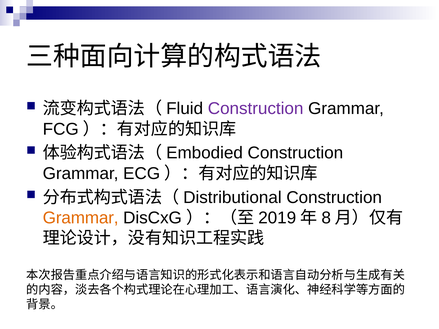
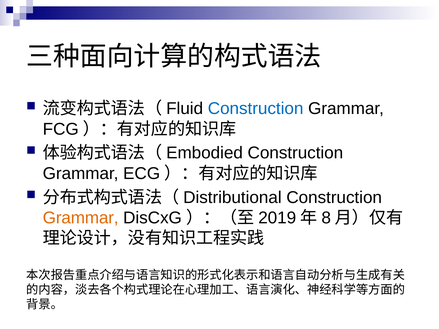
Construction at (256, 109) colour: purple -> blue
